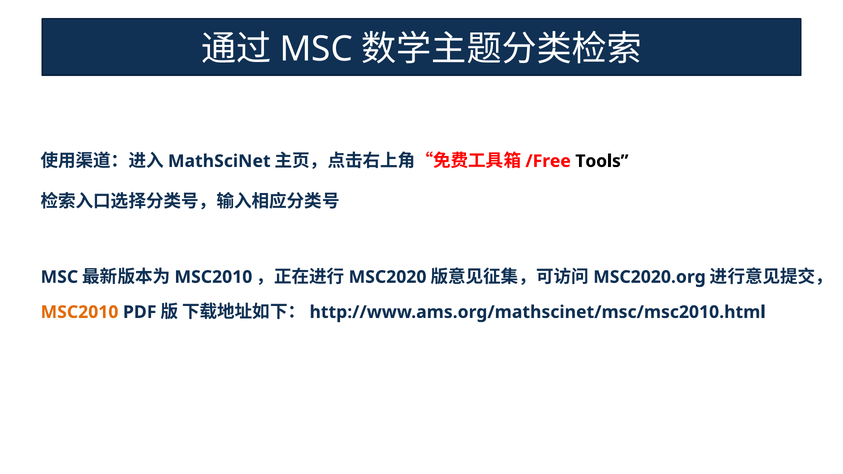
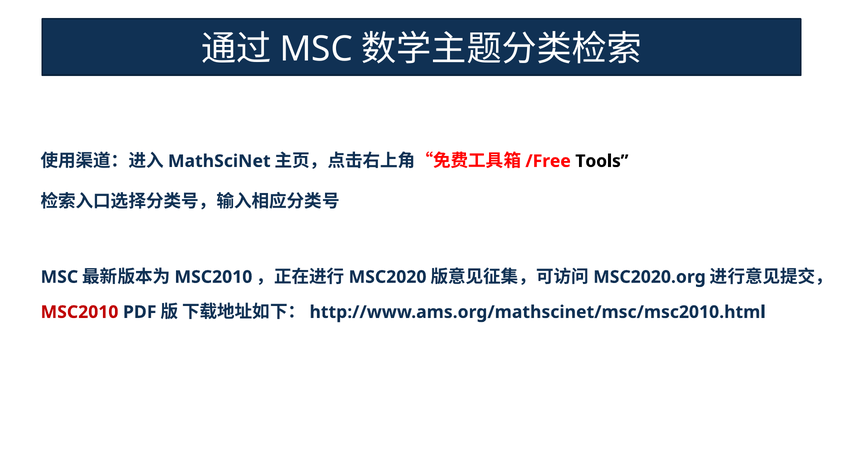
MSC2010 at (80, 312) colour: orange -> red
